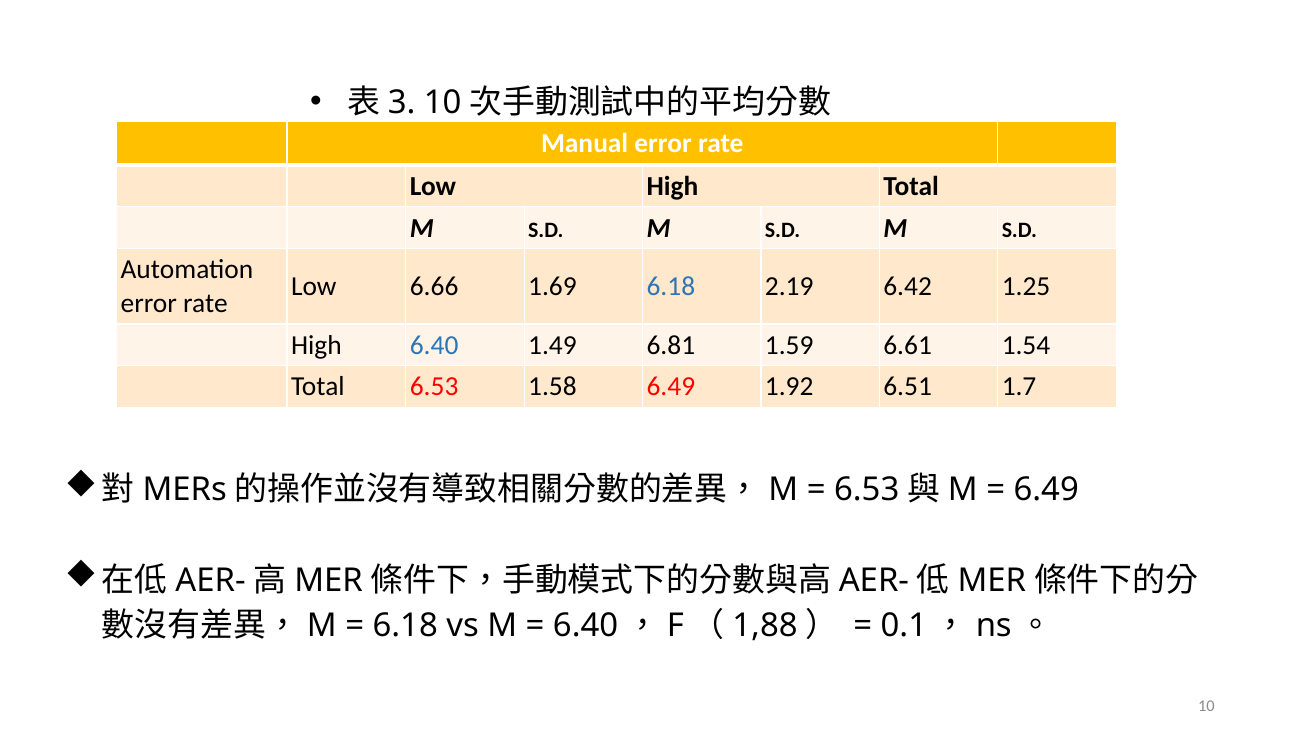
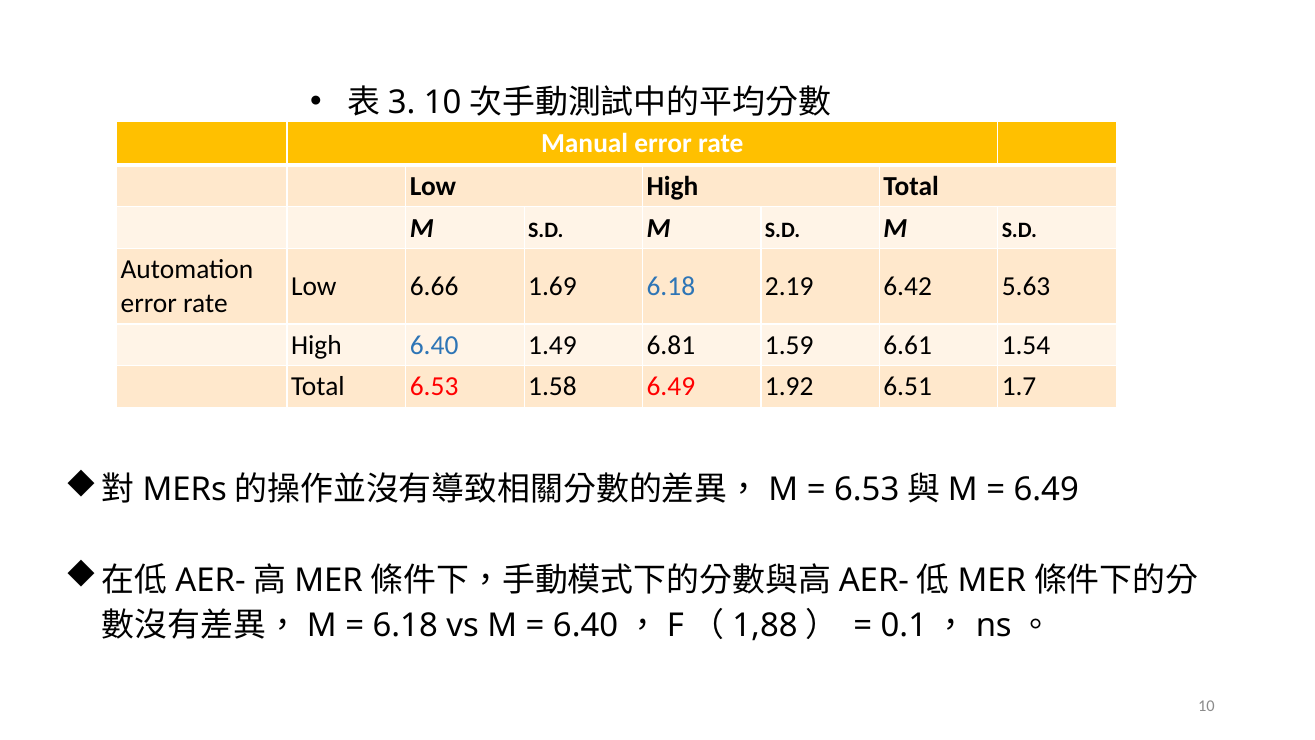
1.25: 1.25 -> 5.63
